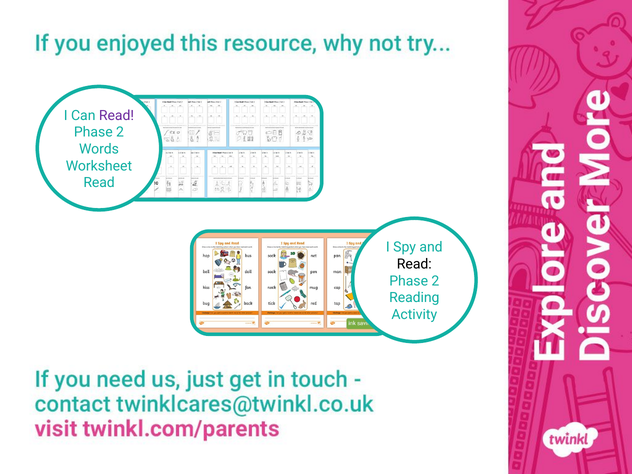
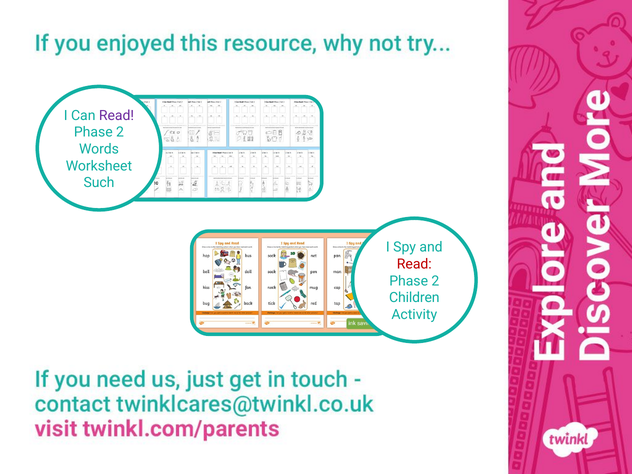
Read at (99, 183): Read -> Such
Read at (414, 264) colour: black -> red
Reading: Reading -> Children
